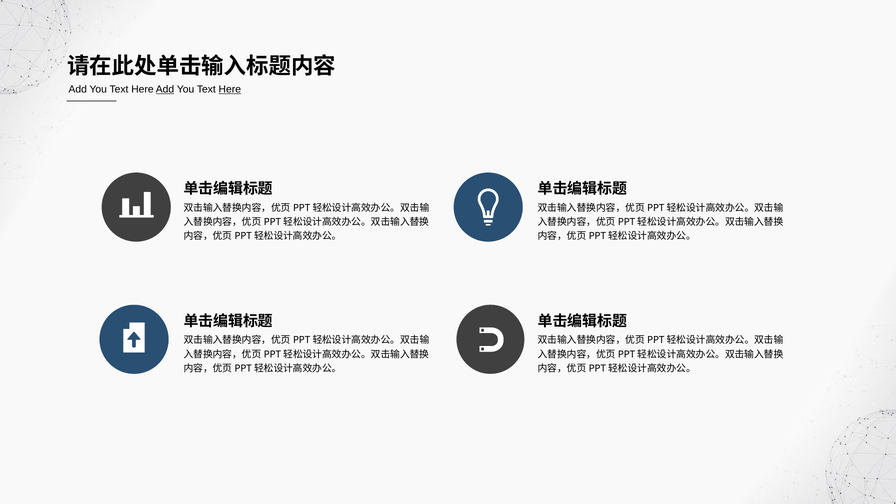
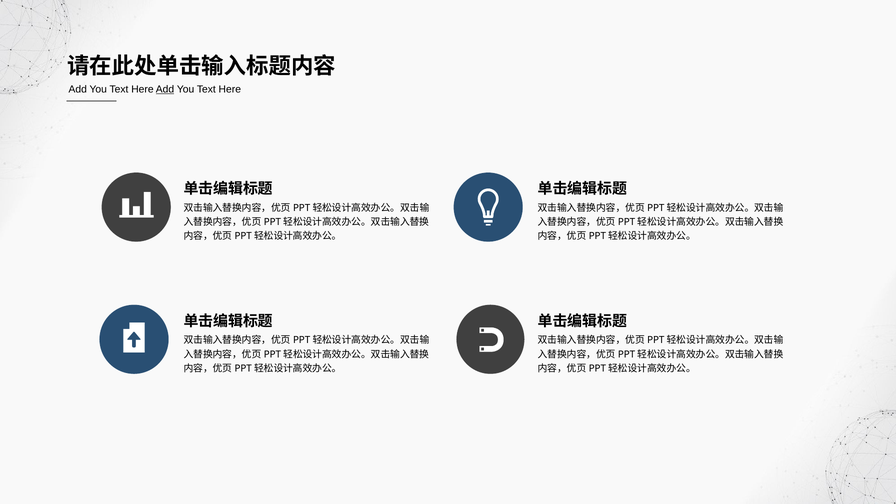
Here at (230, 89) underline: present -> none
